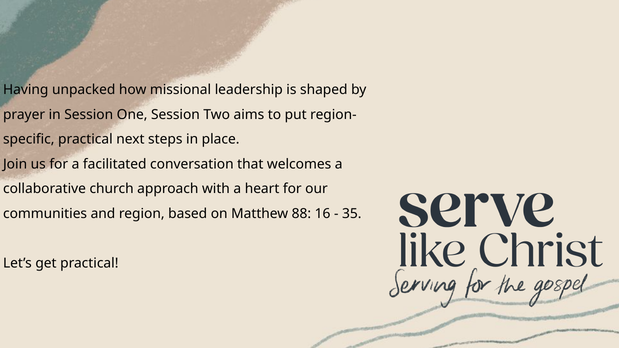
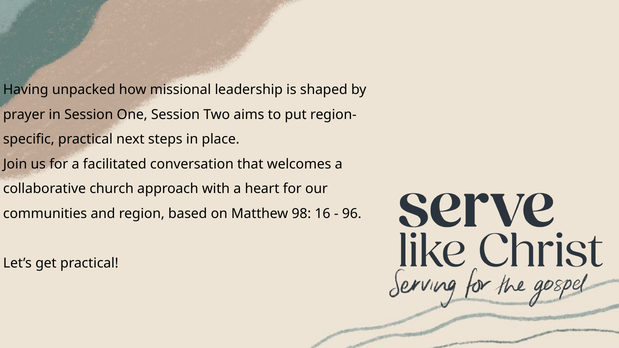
88: 88 -> 98
35: 35 -> 96
